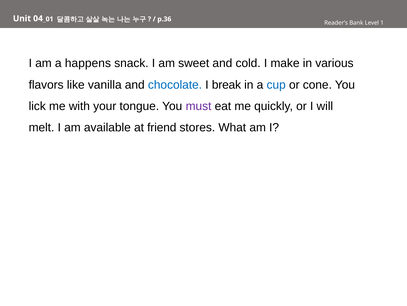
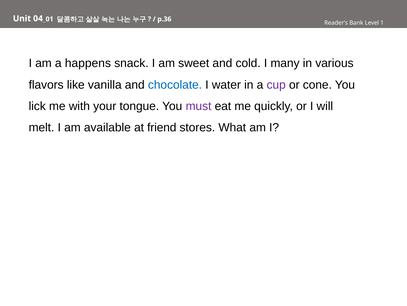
make: make -> many
break: break -> water
cup colour: blue -> purple
